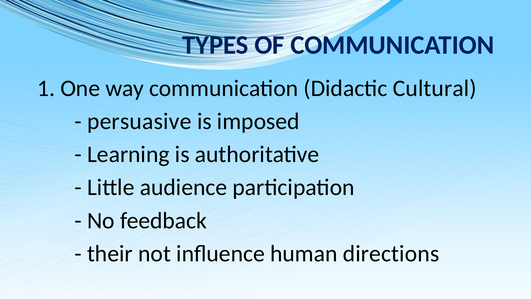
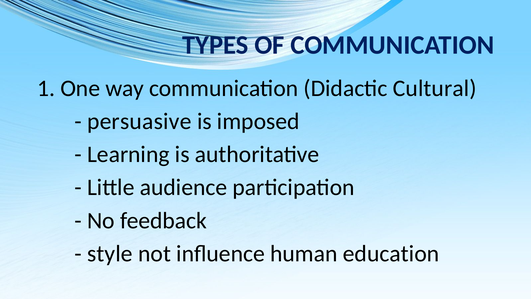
their: their -> style
directions: directions -> education
